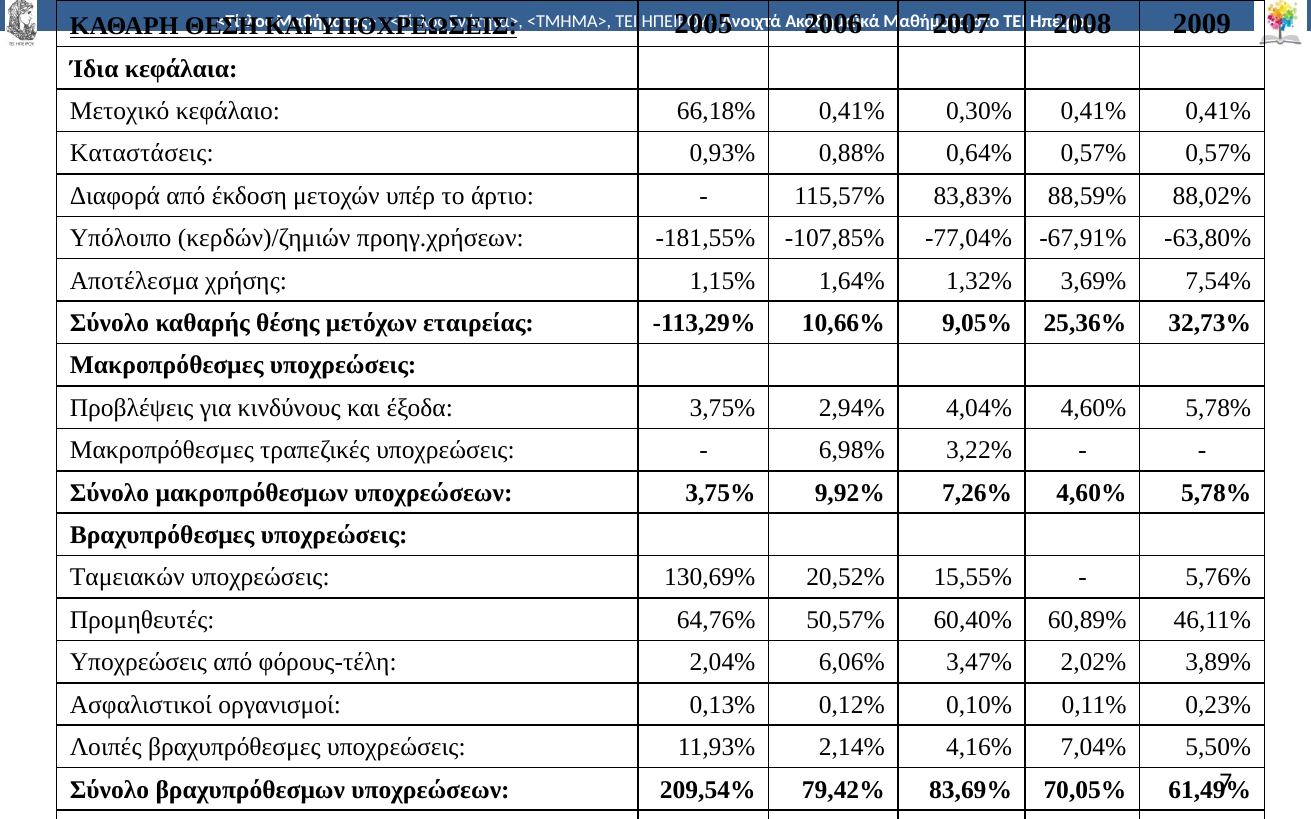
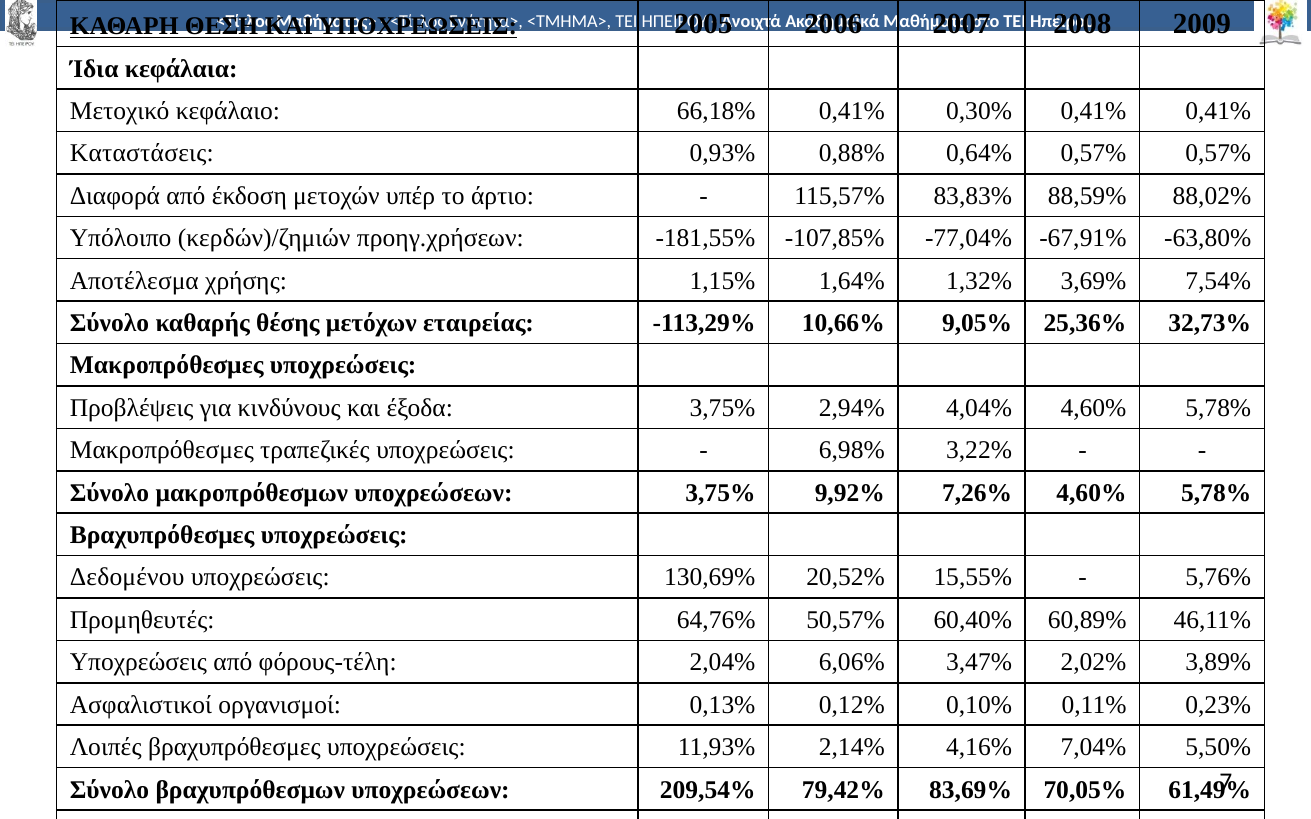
Ταμειακών: Ταμειακών -> Δεδομένου
